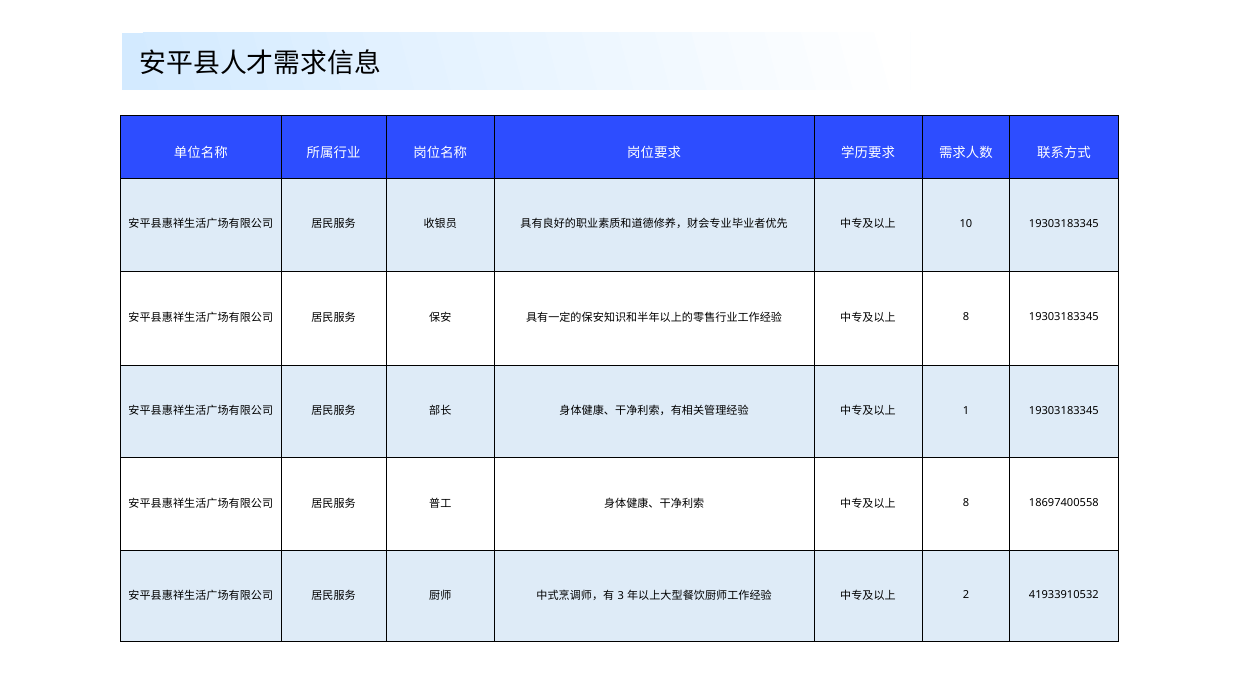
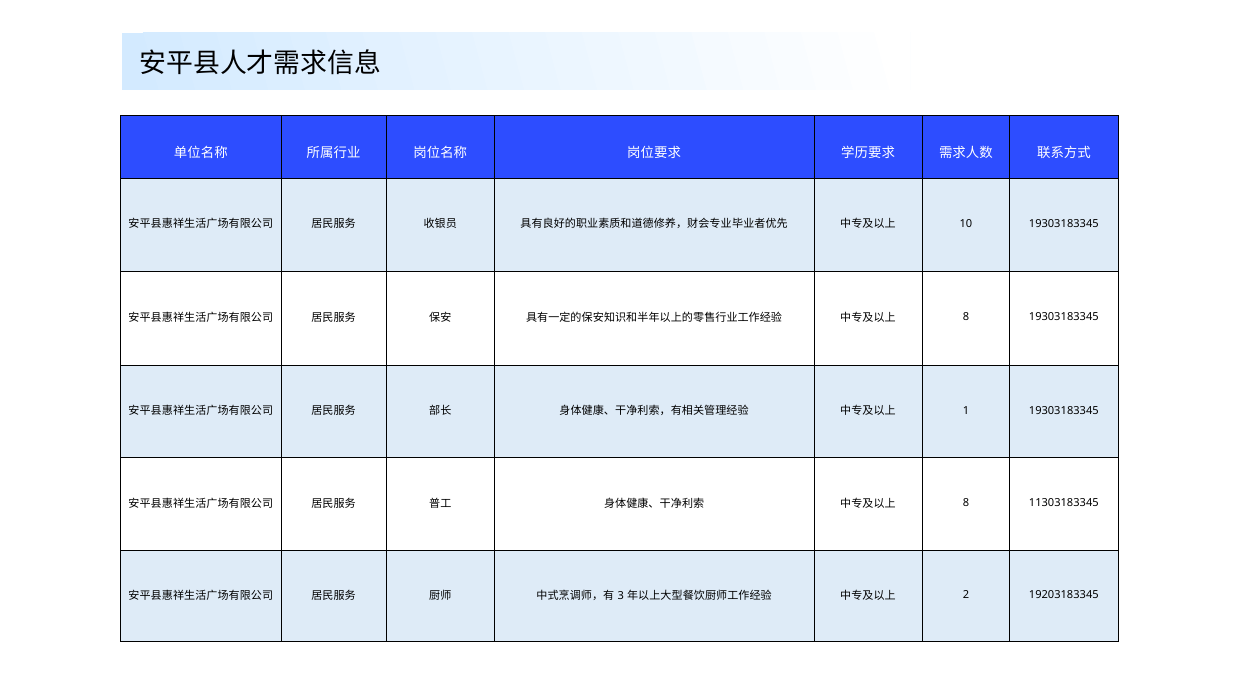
18697400558: 18697400558 -> 11303183345
41933910532: 41933910532 -> 19203183345
